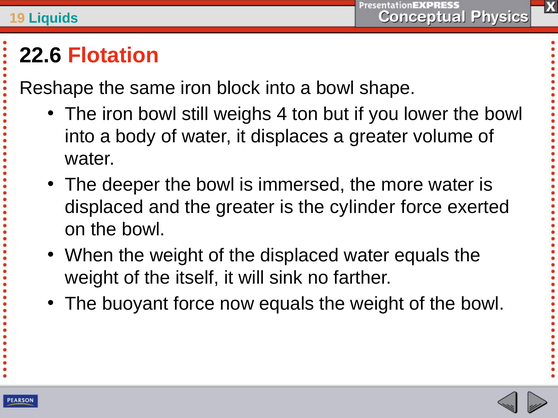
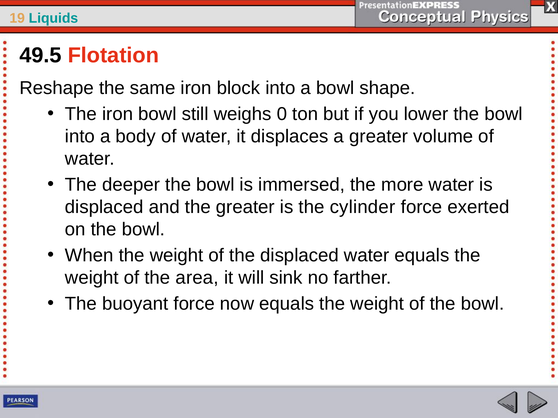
22.6: 22.6 -> 49.5
4: 4 -> 0
itself: itself -> area
